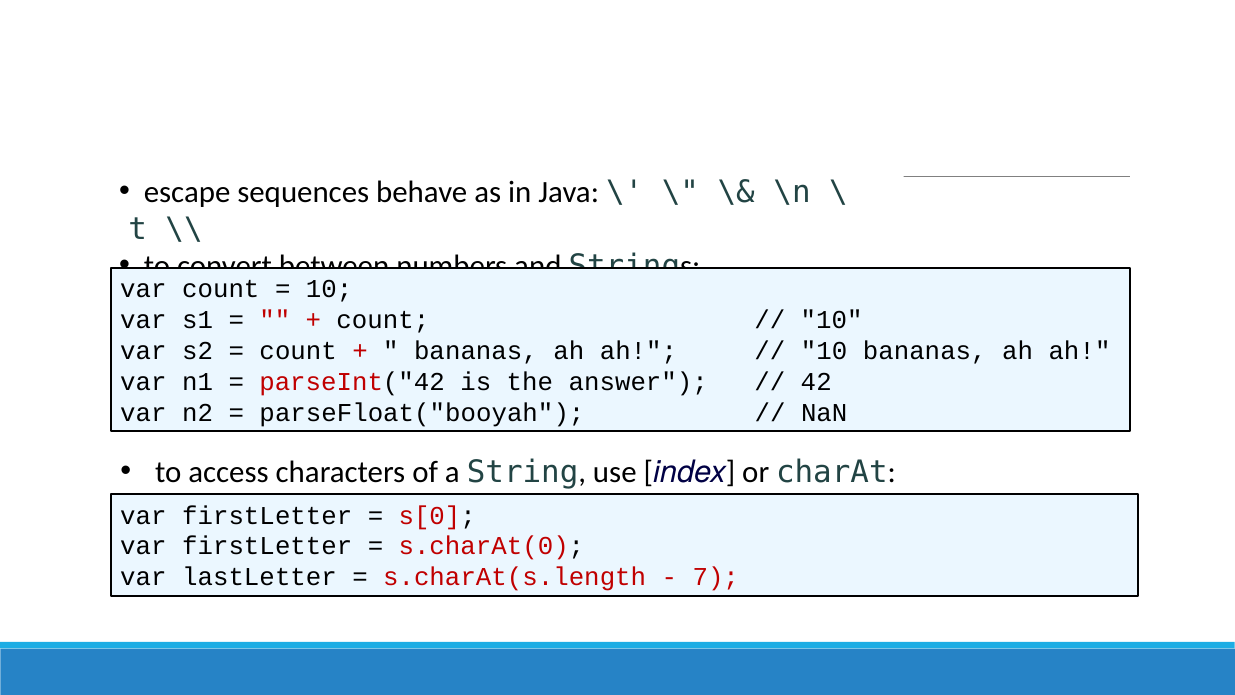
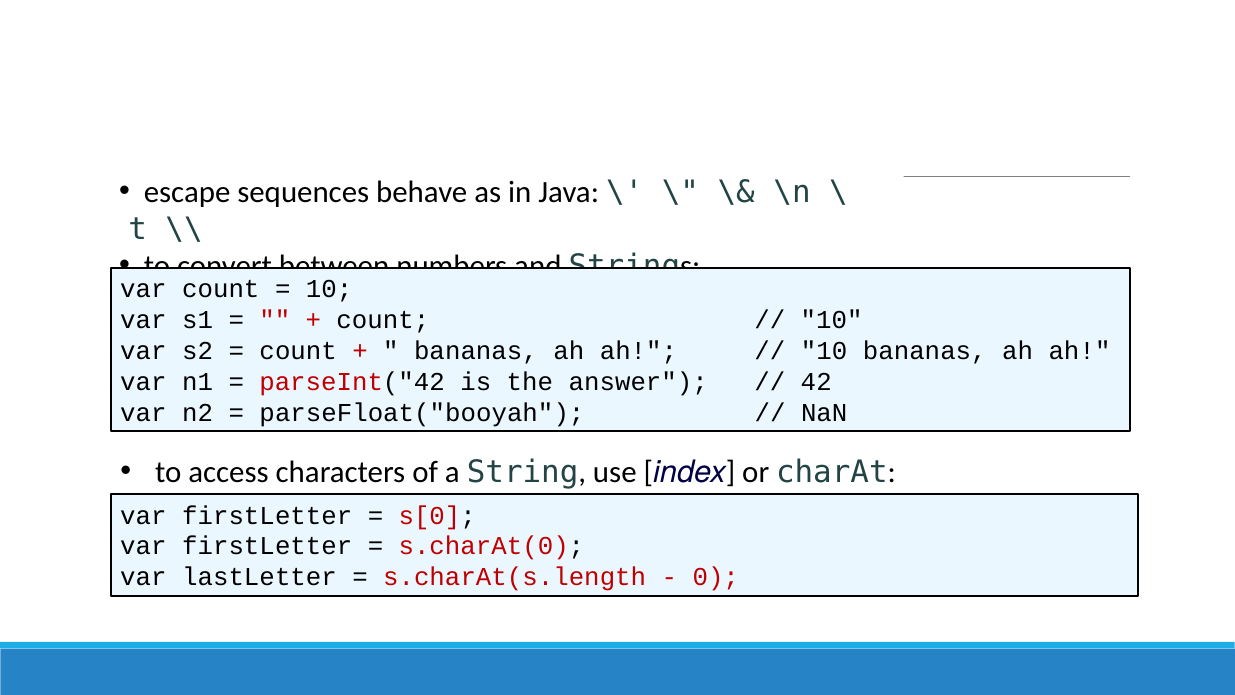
7: 7 -> 0
